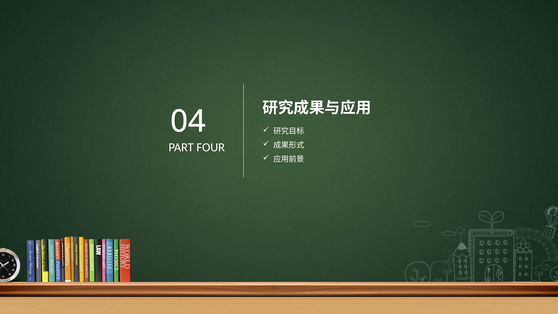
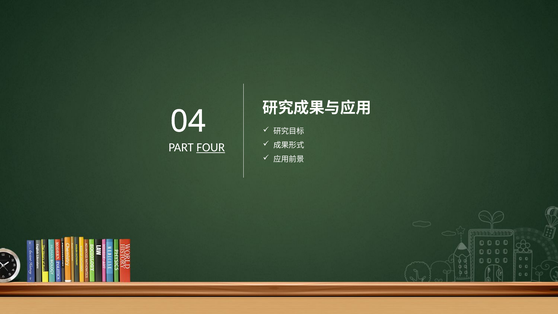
FOUR underline: none -> present
